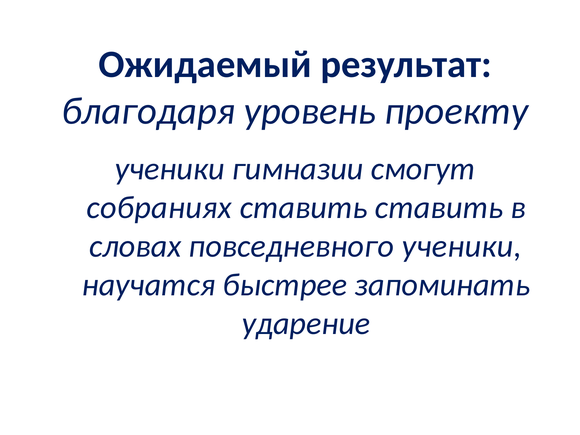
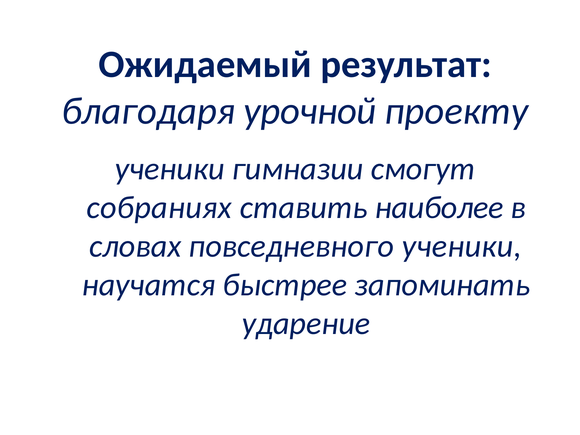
уровень: уровень -> урочной
ставить ставить: ставить -> наиболее
